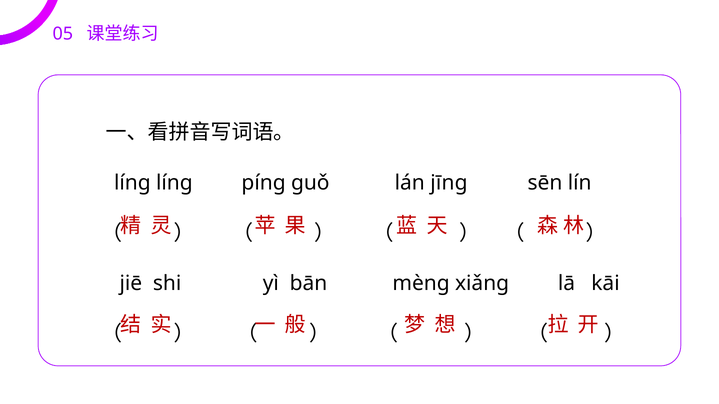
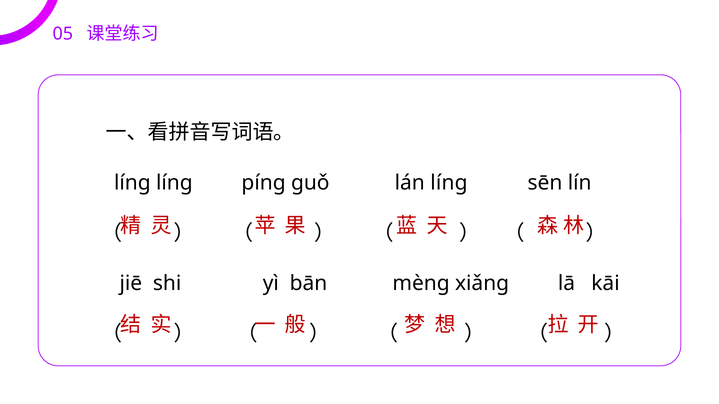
lán jīnɡ: jīnɡ -> línɡ
